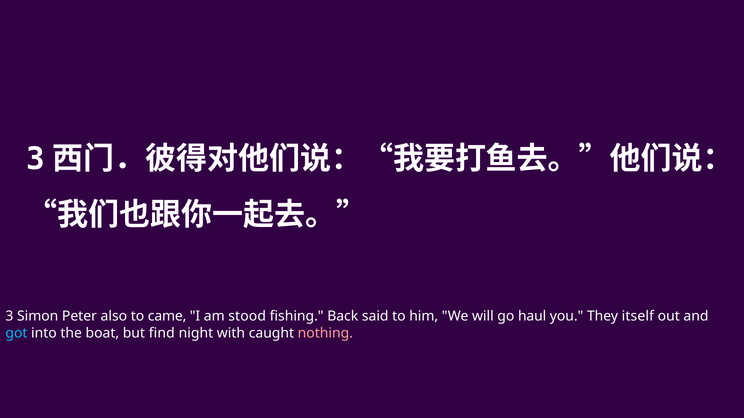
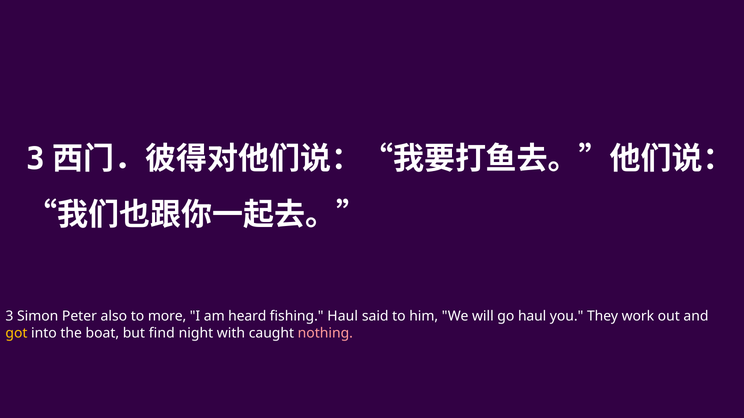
came: came -> more
stood: stood -> heard
fishing Back: Back -> Haul
itself: itself -> work
got colour: light blue -> yellow
